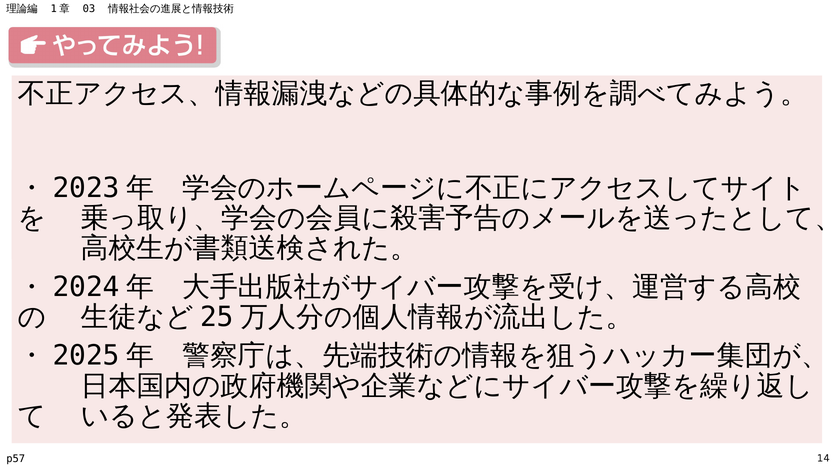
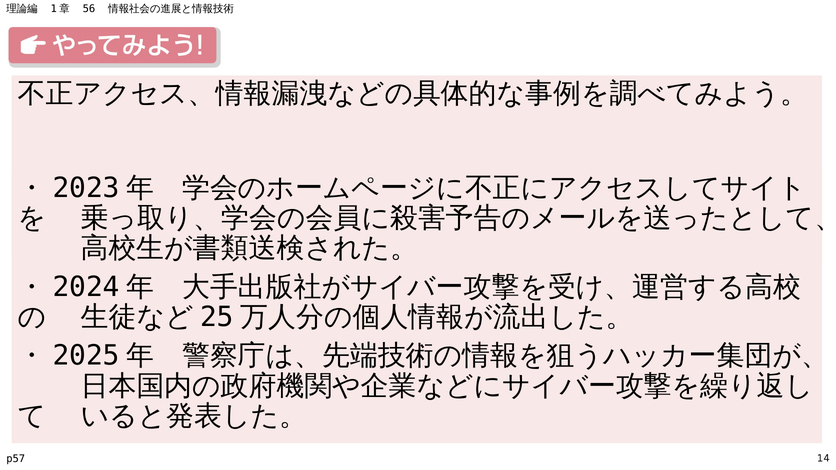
03: 03 -> 56
